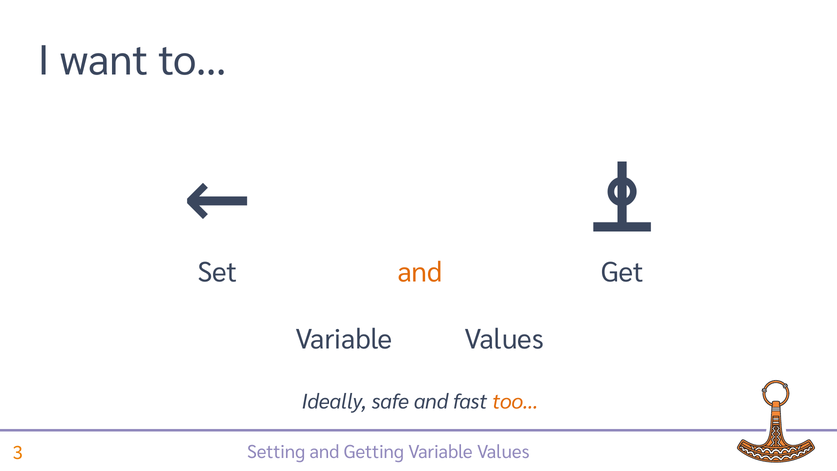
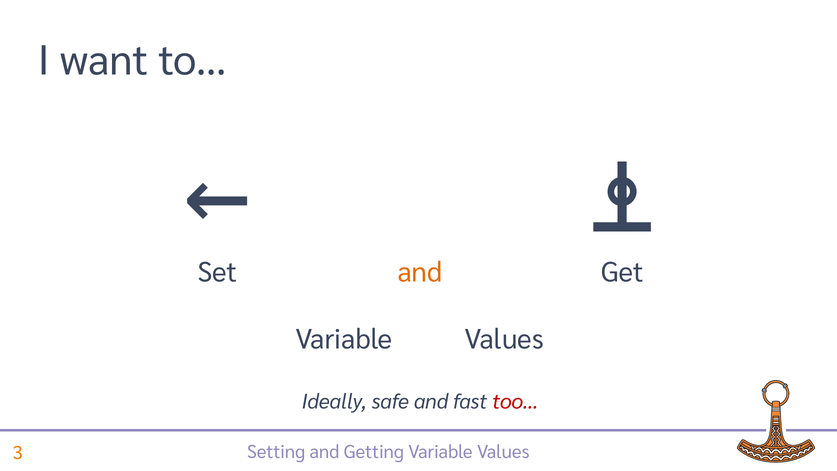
too… colour: orange -> red
